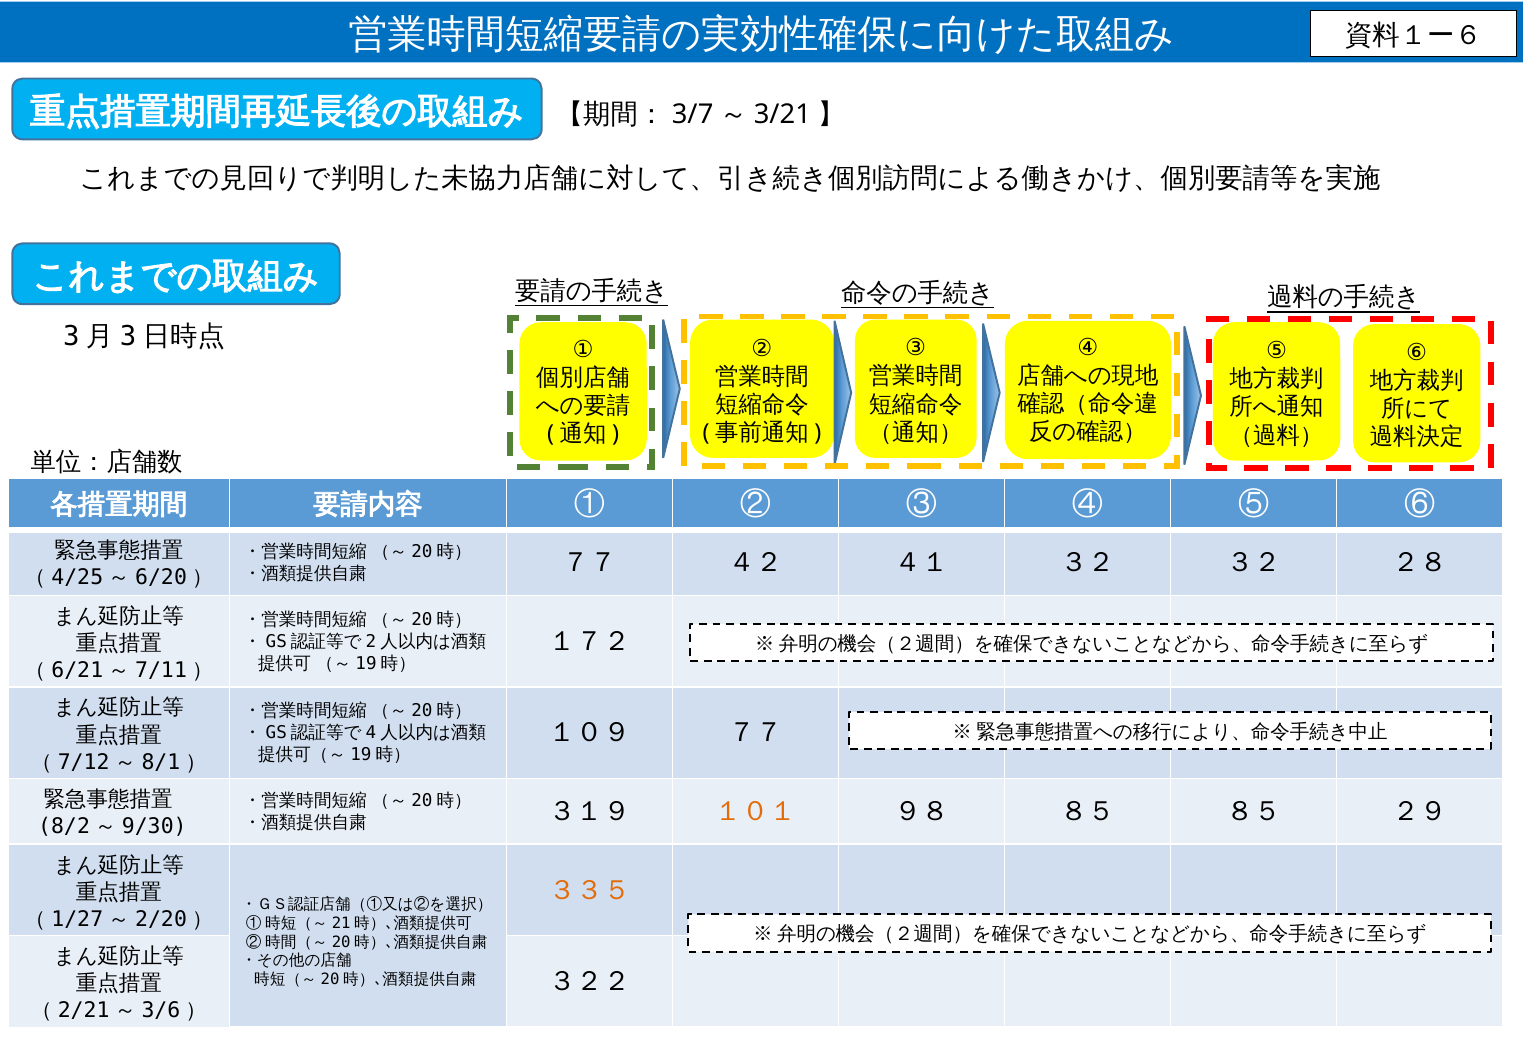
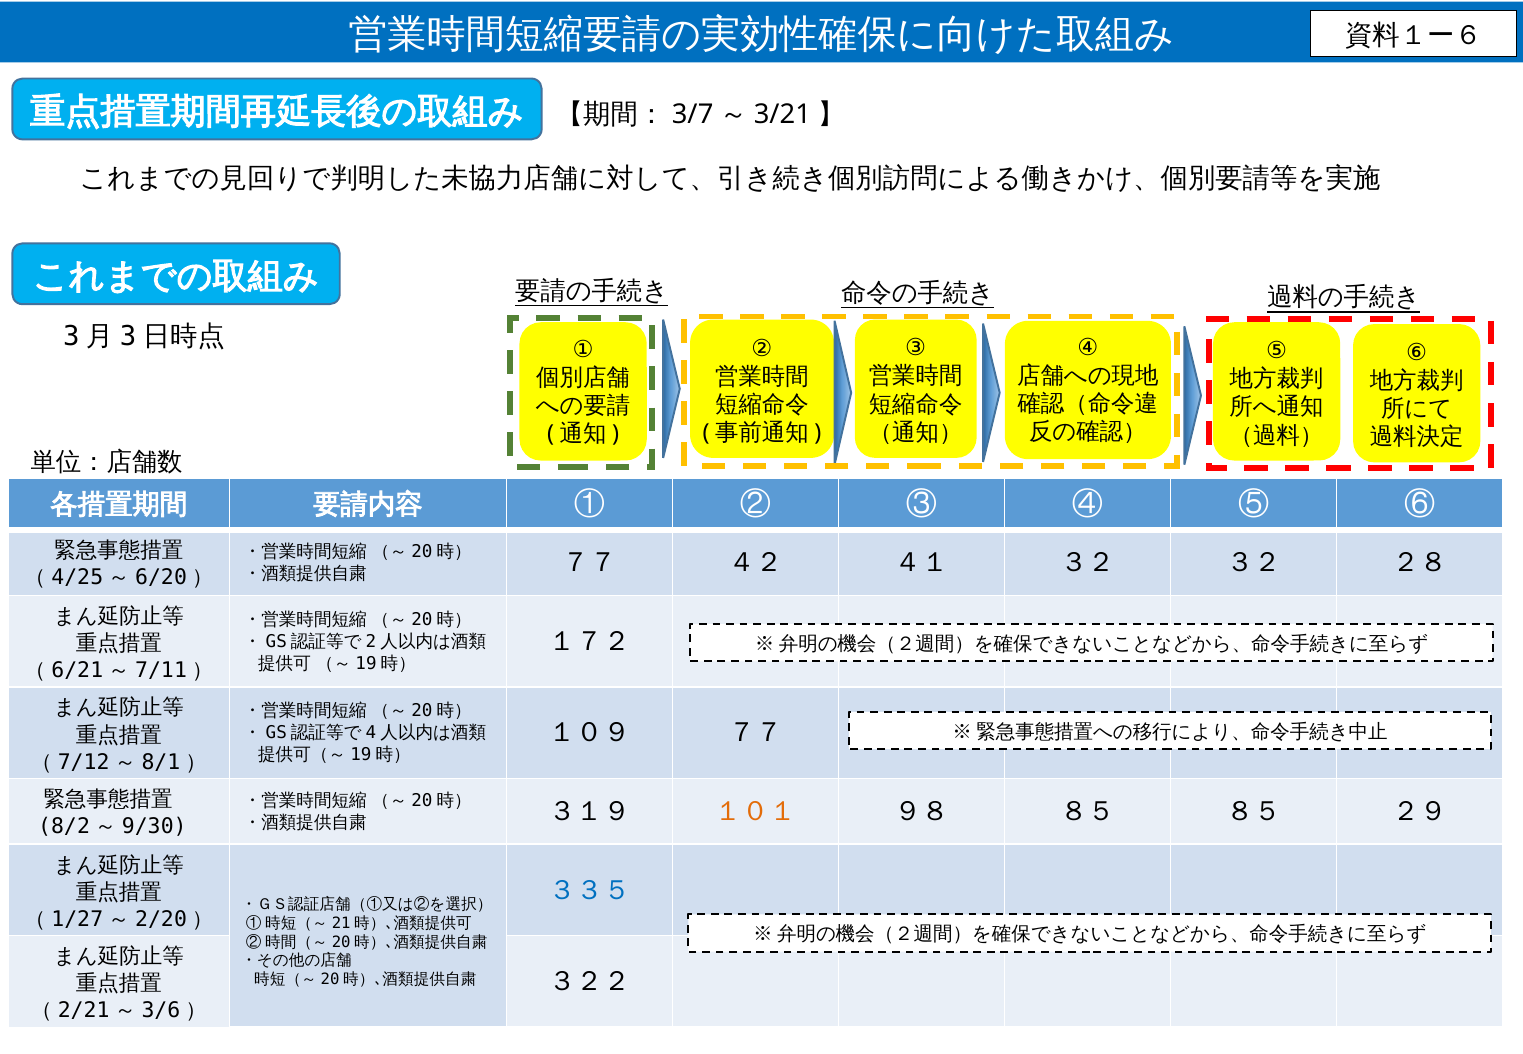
３３５ colour: orange -> blue
